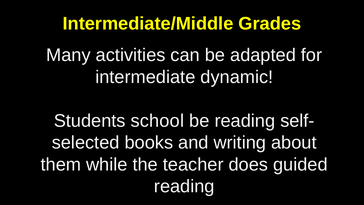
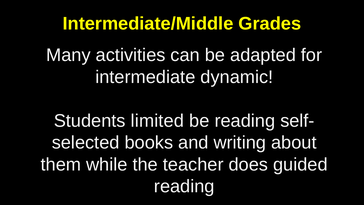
school: school -> limited
